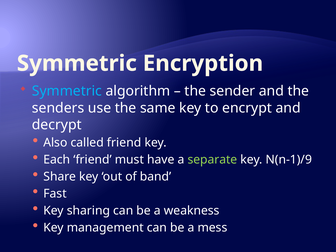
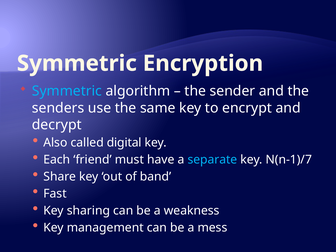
called friend: friend -> digital
separate colour: light green -> light blue
N(n-1)/9: N(n-1)/9 -> N(n-1)/7
